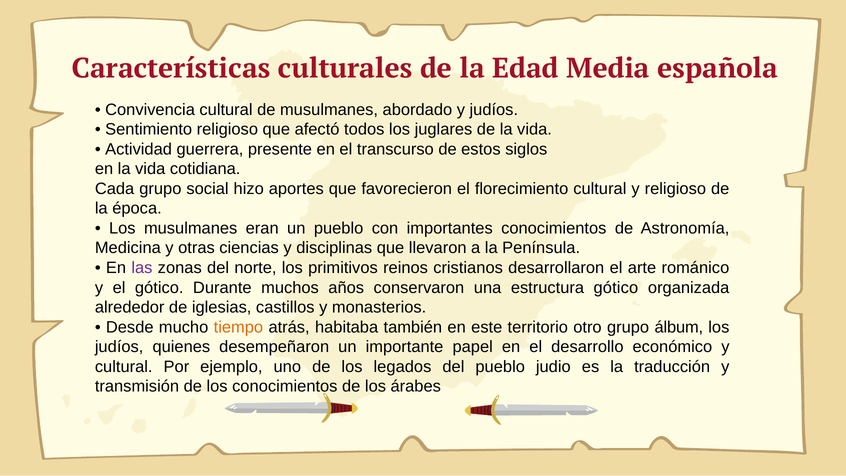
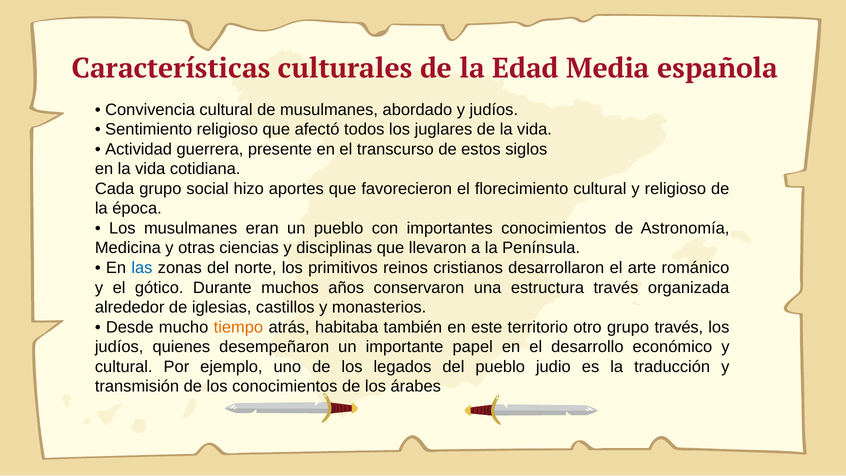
las colour: purple -> blue
estructura gótico: gótico -> través
grupo álbum: álbum -> través
